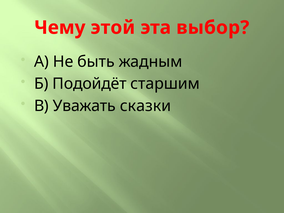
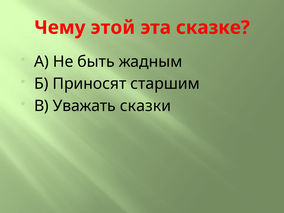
выбор: выбор -> сказке
Подойдёт: Подойдёт -> Приносят
